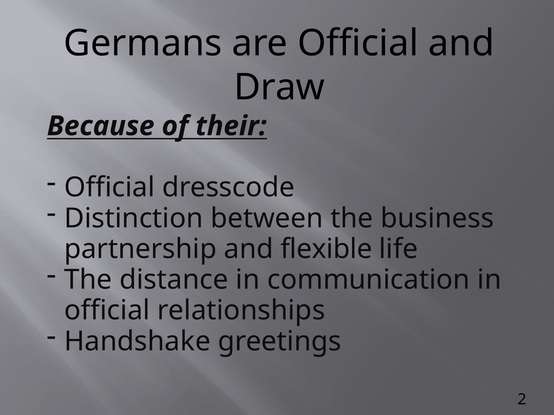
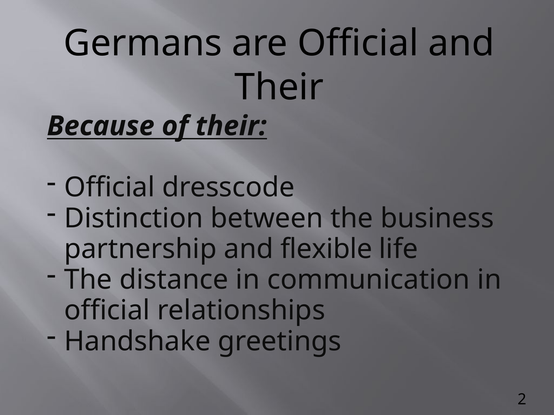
Draw at (279, 88): Draw -> Their
